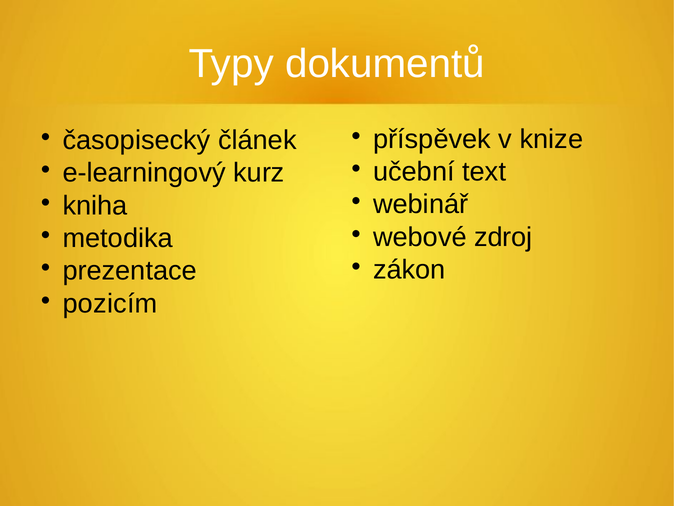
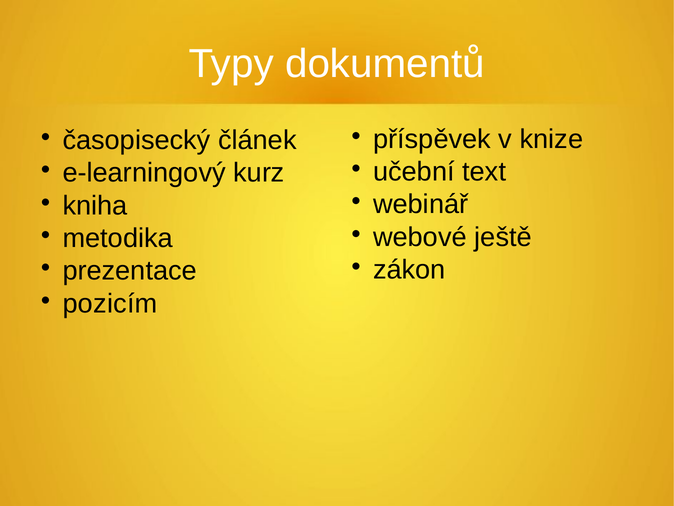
zdroj: zdroj -> ještě
